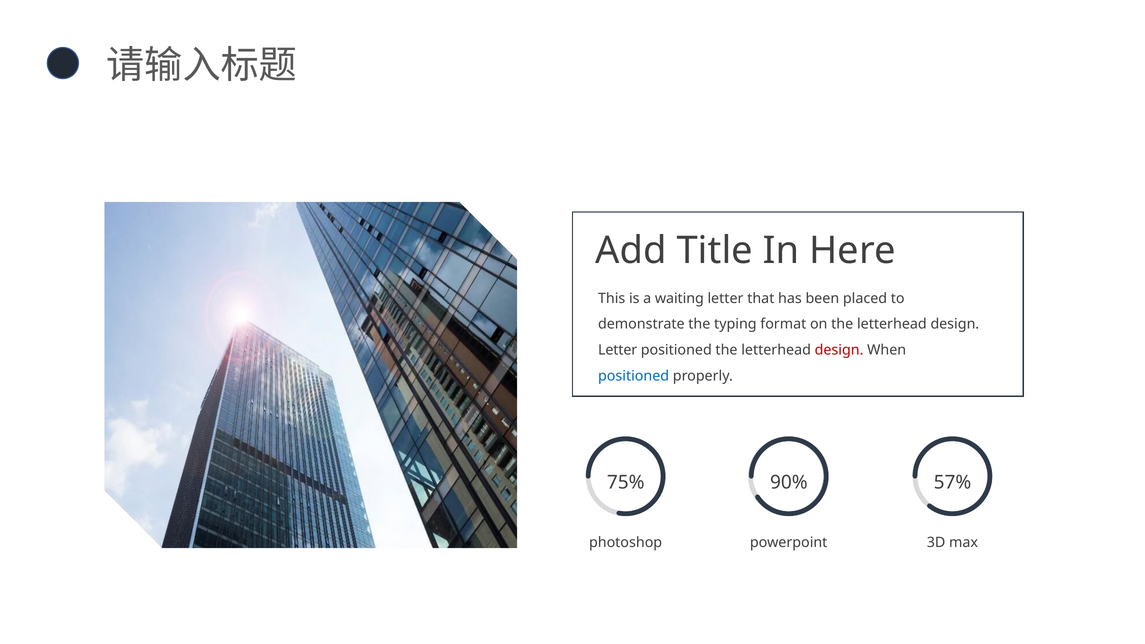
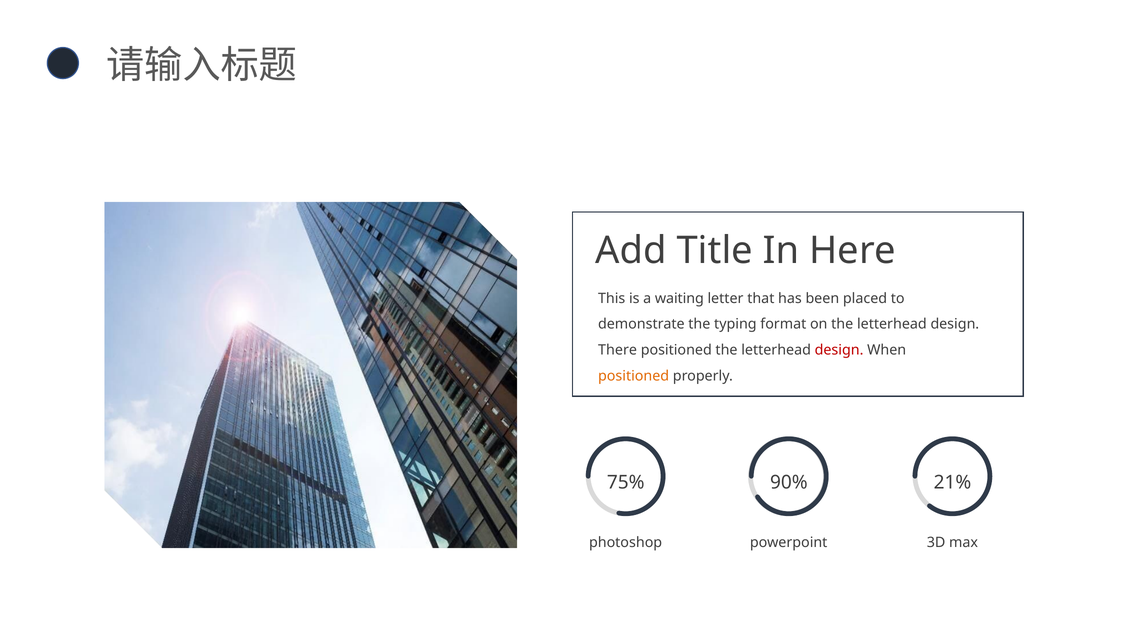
Letter at (618, 350): Letter -> There
positioned at (634, 376) colour: blue -> orange
57%: 57% -> 21%
